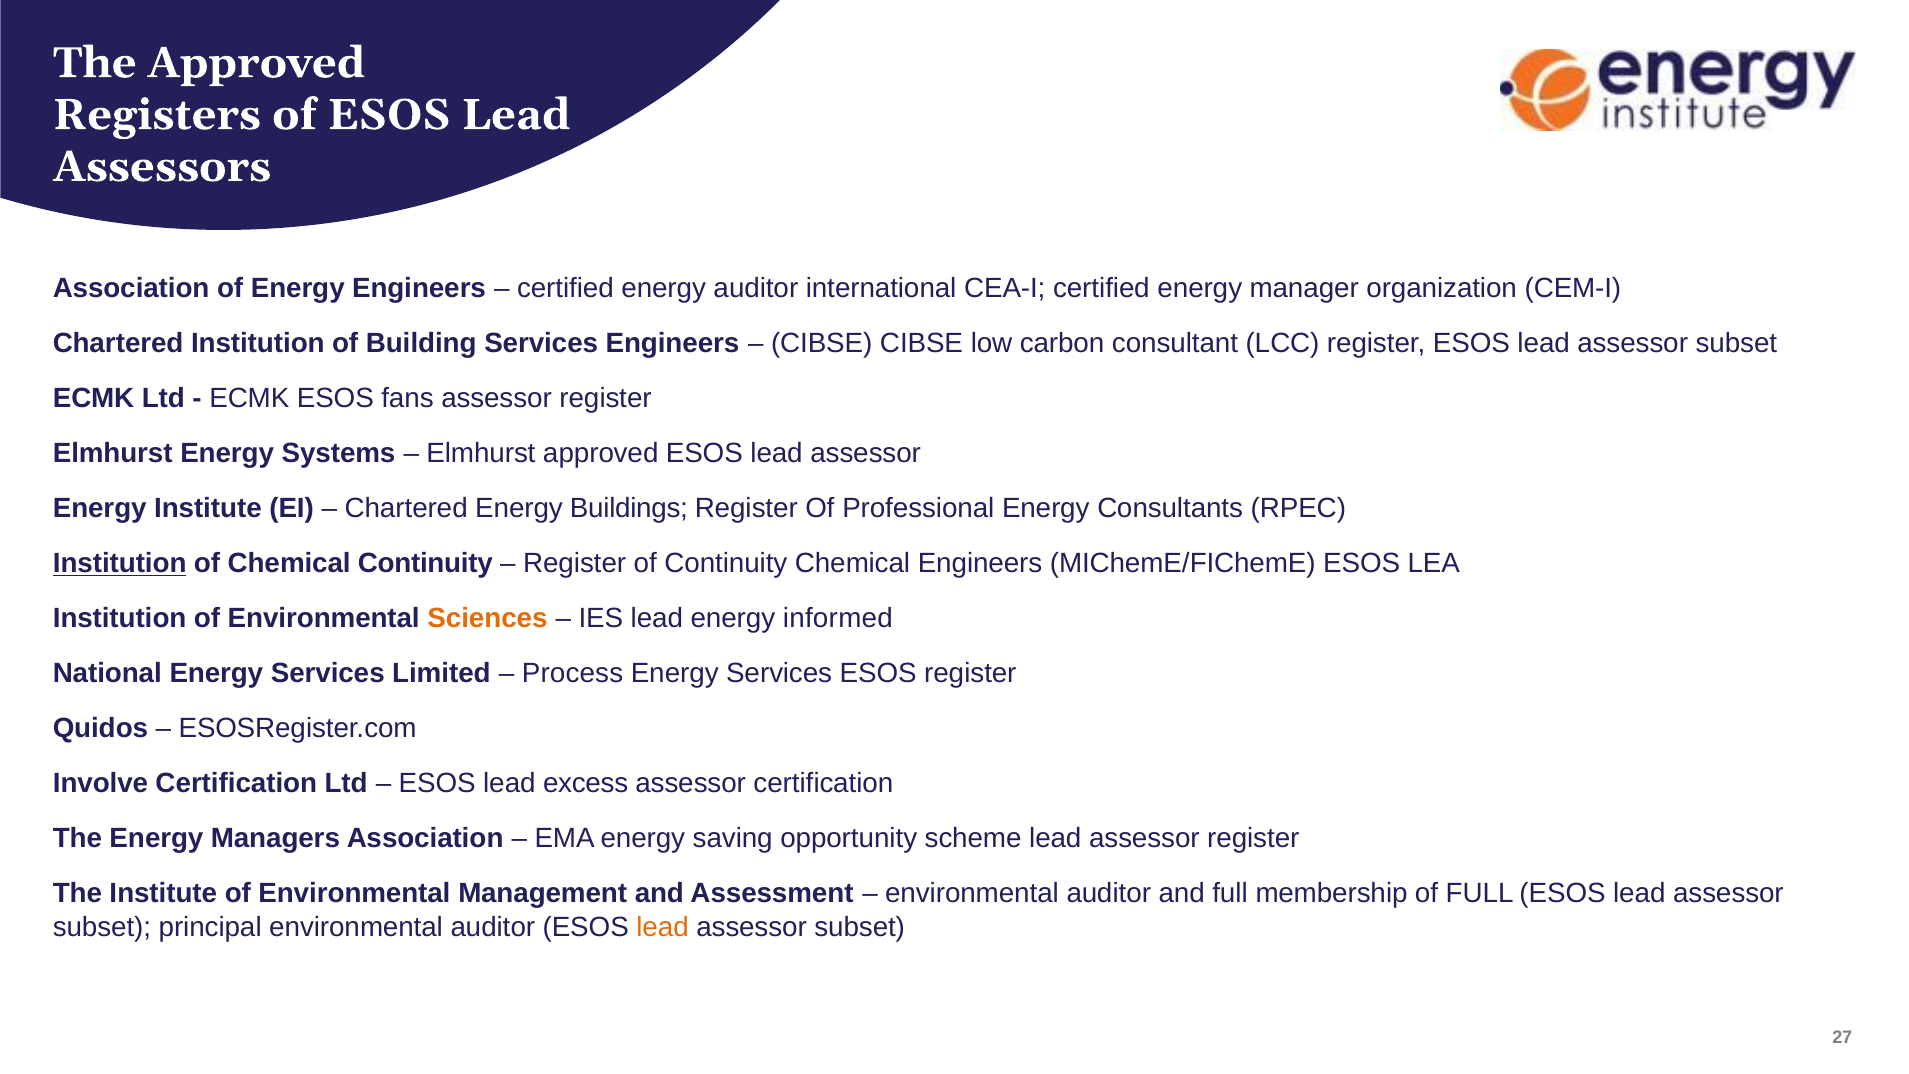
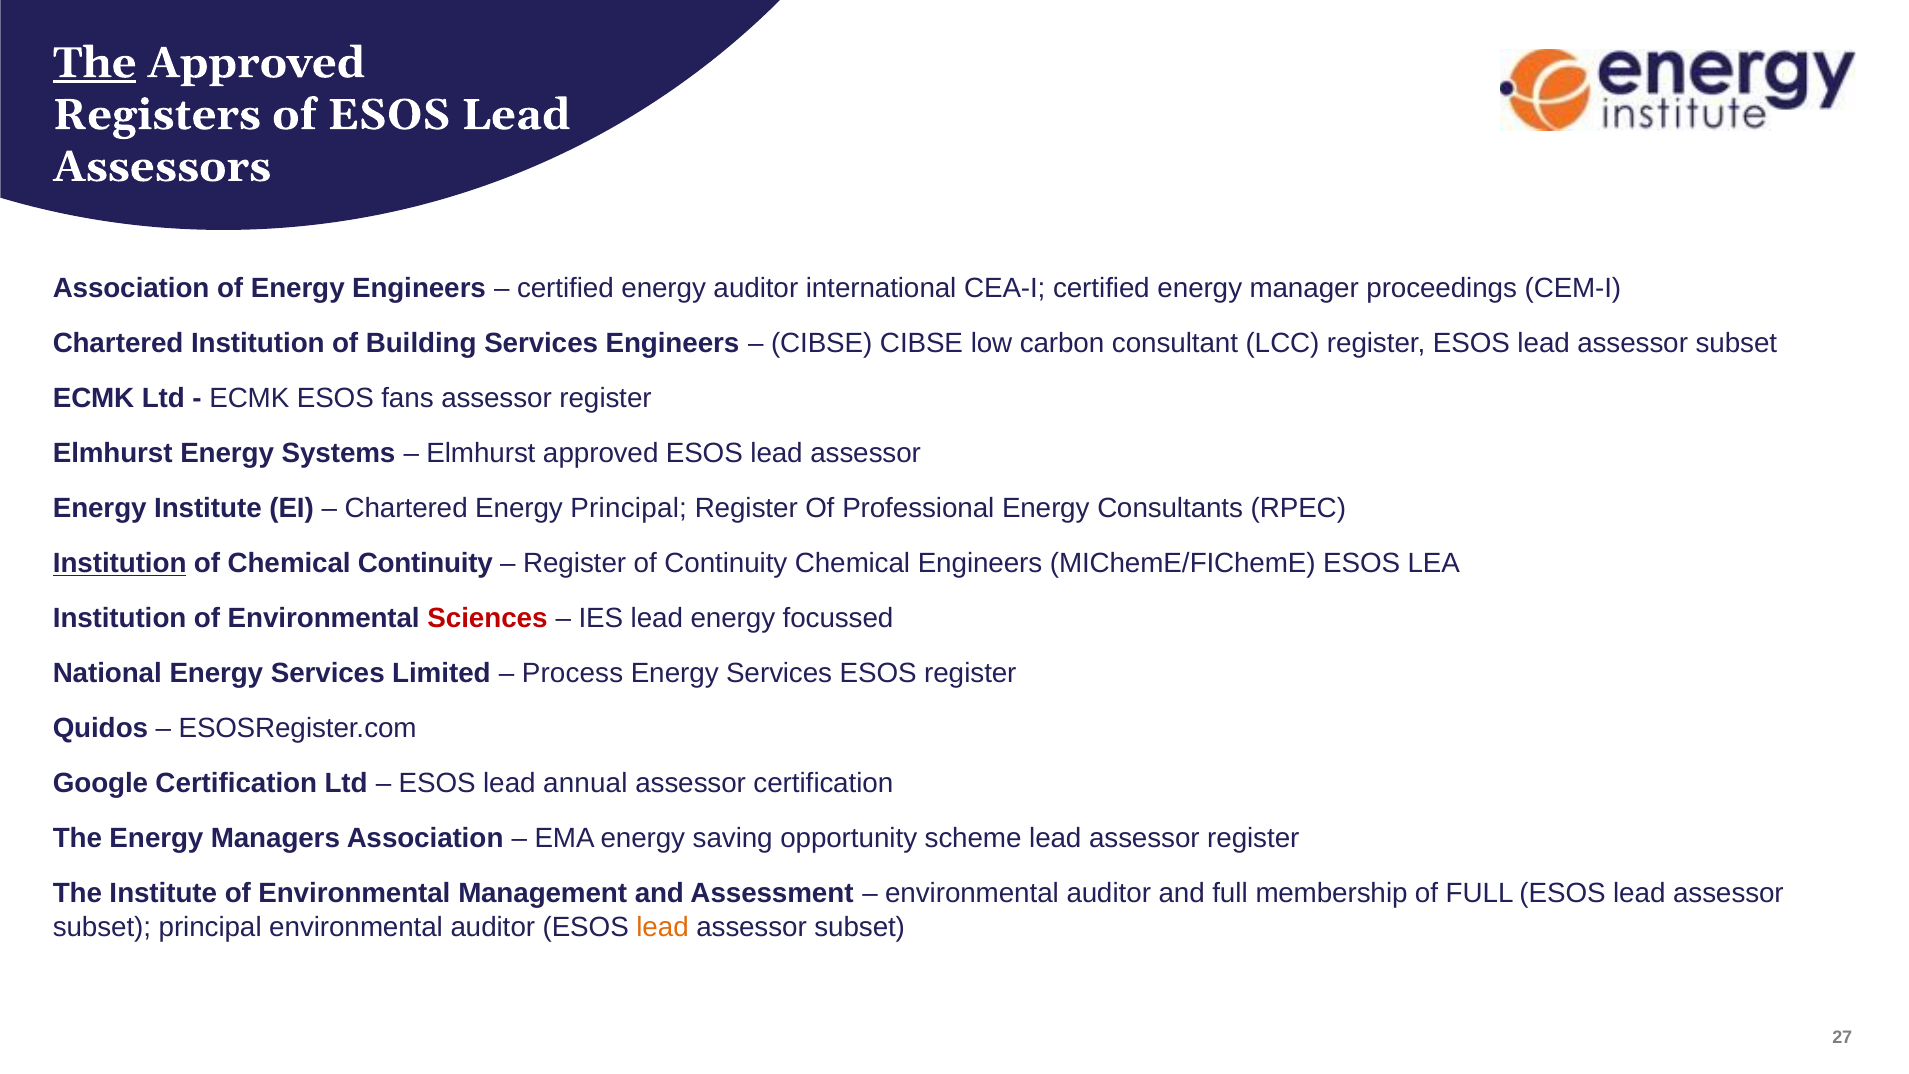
The at (95, 63) underline: none -> present
organization: organization -> proceedings
Energy Buildings: Buildings -> Principal
Sciences colour: orange -> red
informed: informed -> focussed
Involve: Involve -> Google
excess: excess -> annual
